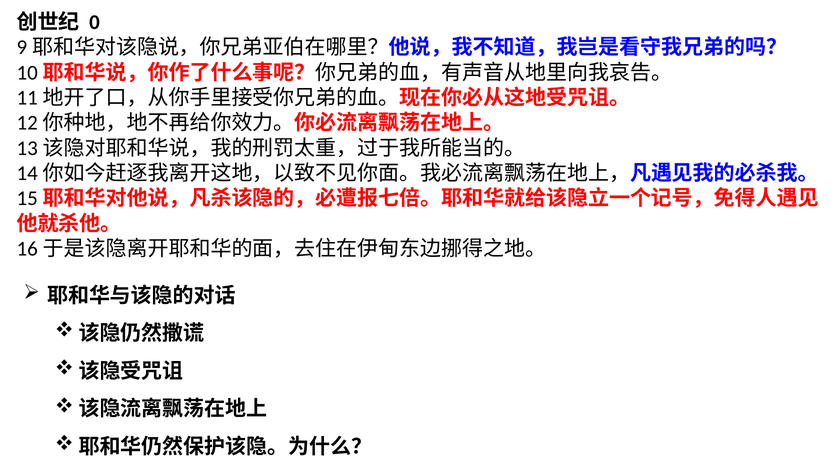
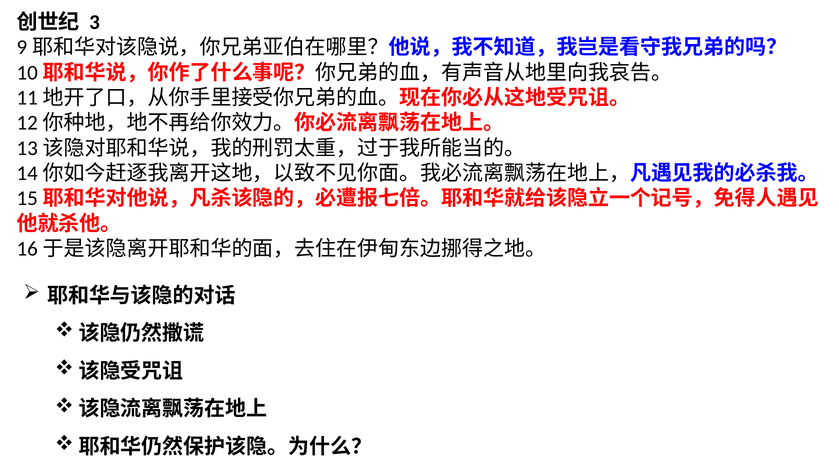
0: 0 -> 3
